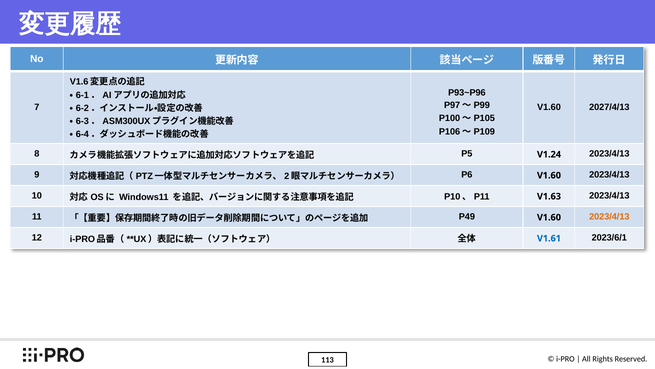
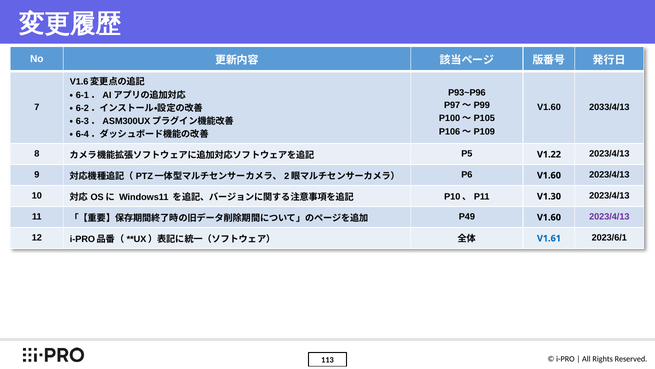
2027/4/13: 2027/4/13 -> 2033/4/13
V1.24: V1.24 -> V1.22
V1.63: V1.63 -> V1.30
2023/4/13 at (609, 217) colour: orange -> purple
